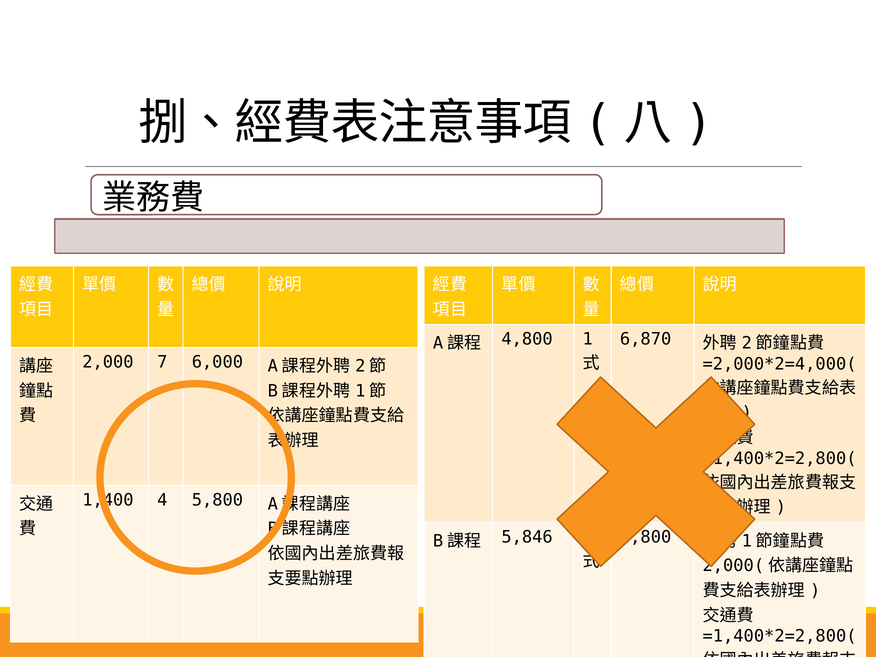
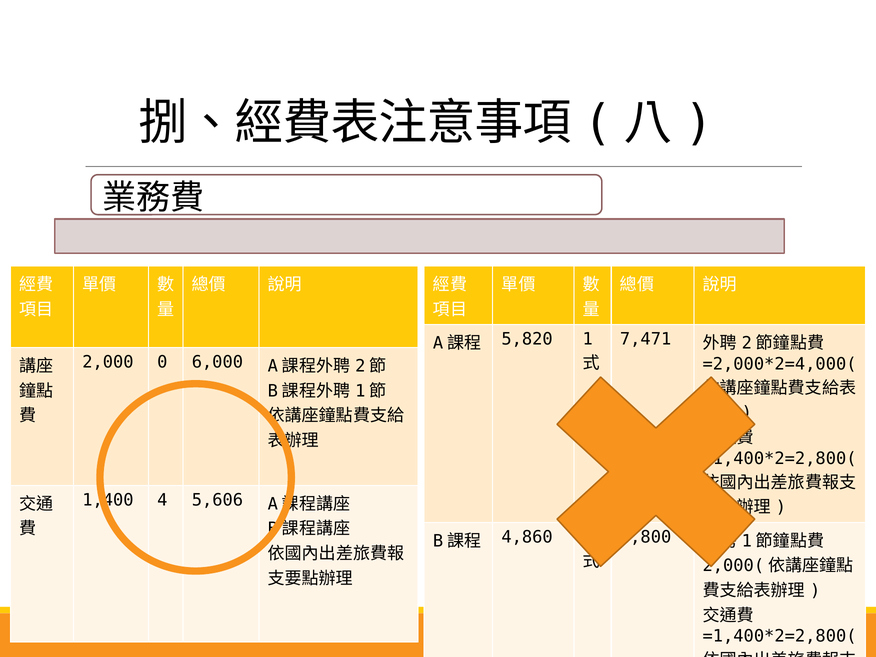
6,870: 6,870 -> 7,471
4,800 at (527, 339): 4,800 -> 5,820
7: 7 -> 0
5,800: 5,800 -> 5,606
5,846: 5,846 -> 4,860
